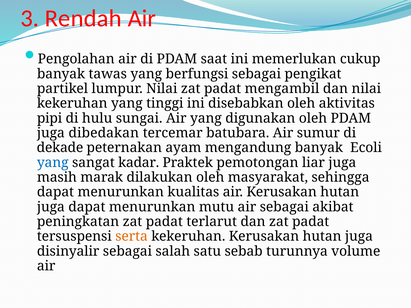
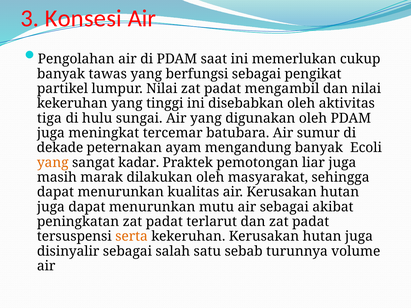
Rendah: Rendah -> Konsesi
pipi: pipi -> tiga
dibedakan: dibedakan -> meningkat
yang at (53, 163) colour: blue -> orange
